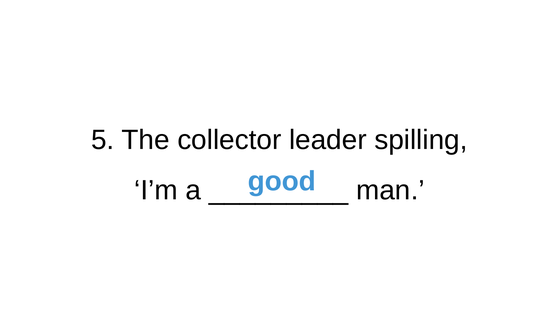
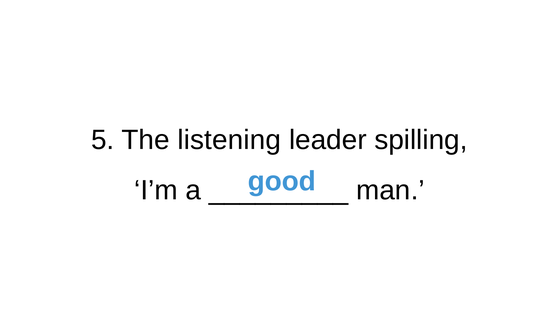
collector: collector -> listening
